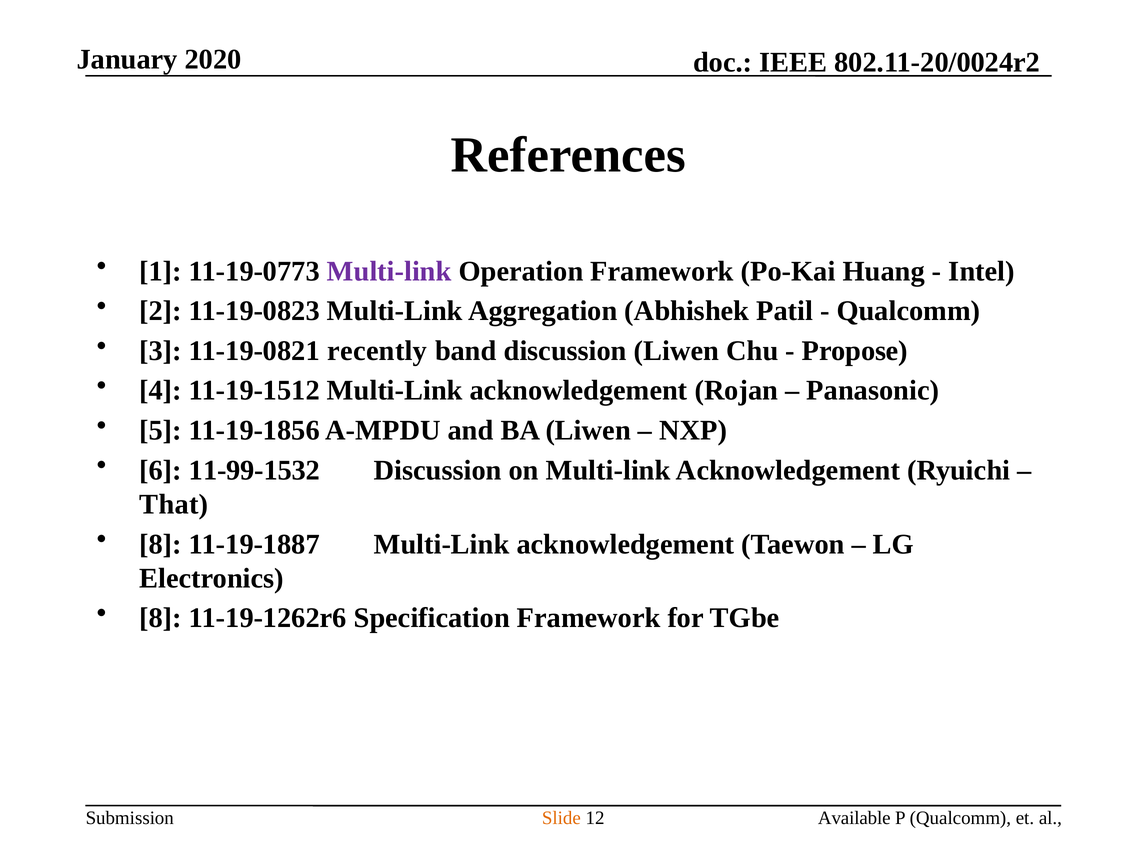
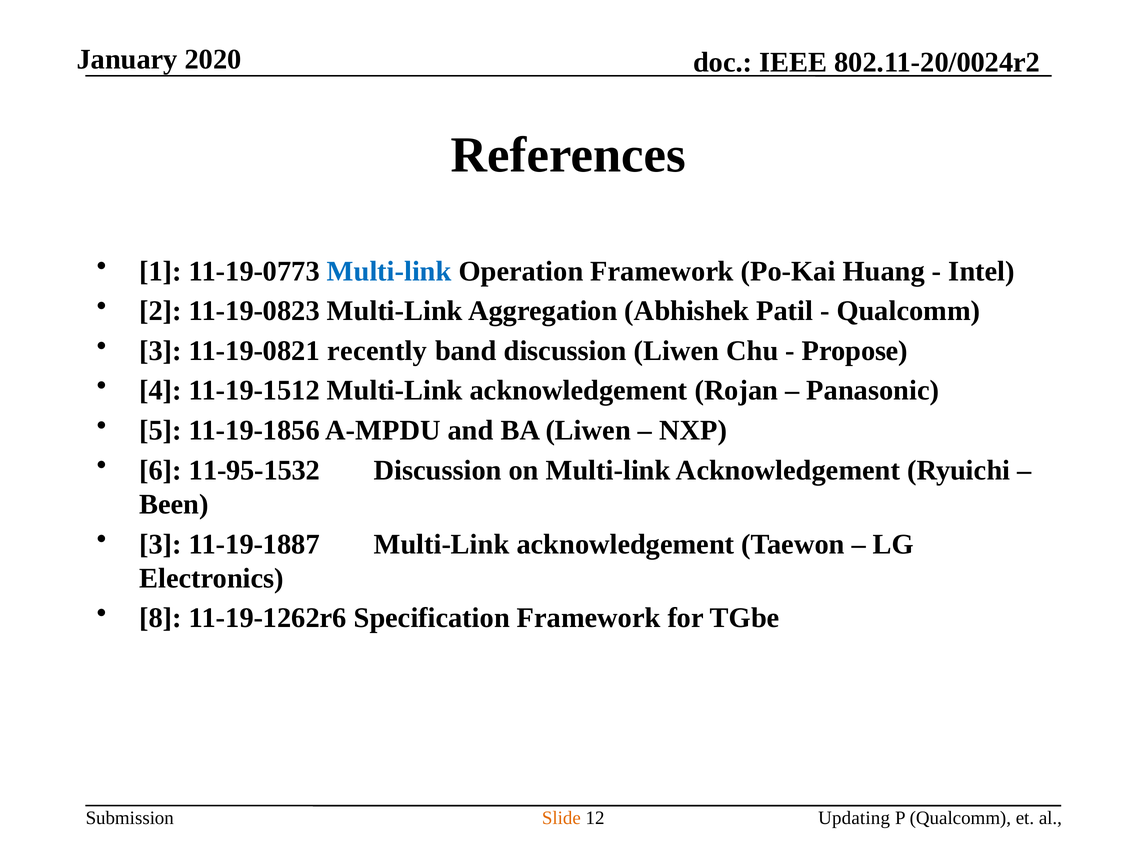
Multi-link at (389, 271) colour: purple -> blue
11-99-1532: 11-99-1532 -> 11-95-1532
That: That -> Been
8 at (161, 544): 8 -> 3
Available: Available -> Updating
